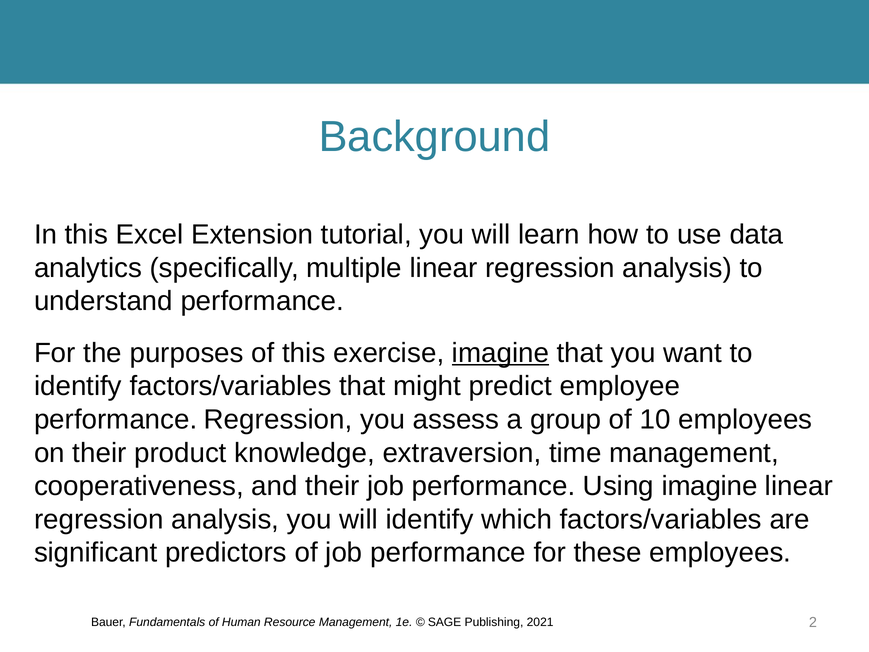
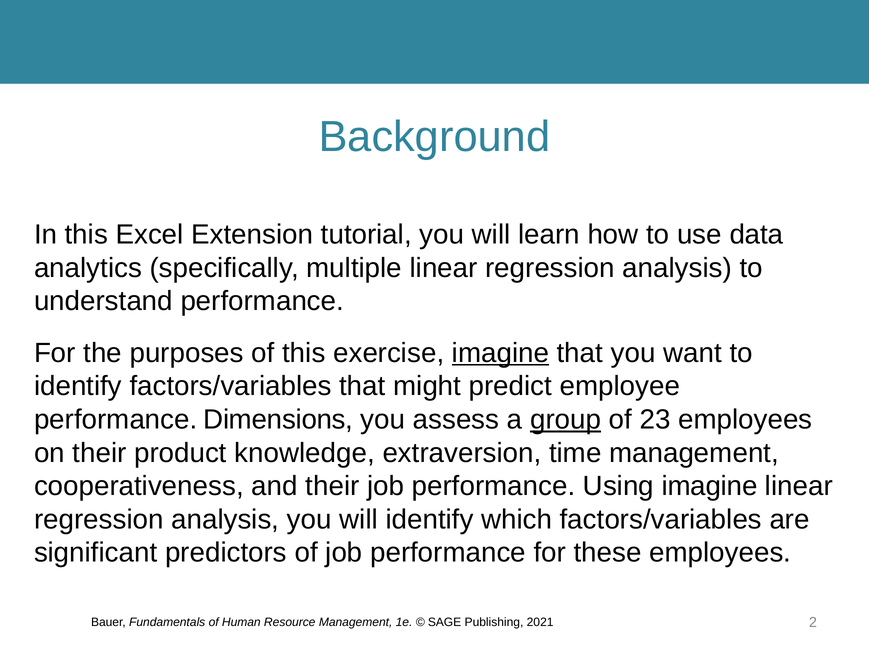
performance Regression: Regression -> Dimensions
group underline: none -> present
10: 10 -> 23
